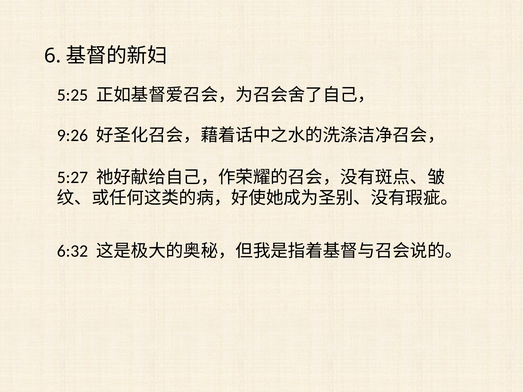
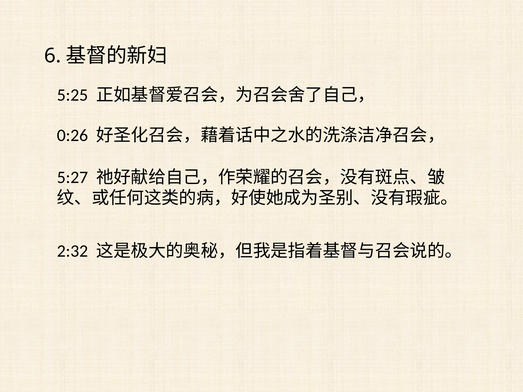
9:26: 9:26 -> 0:26
6:32: 6:32 -> 2:32
